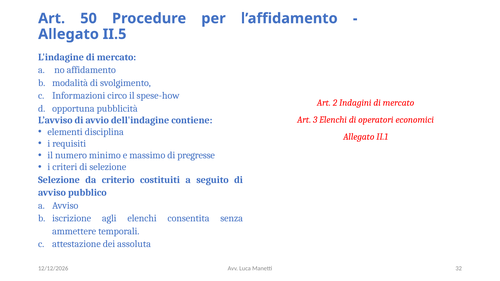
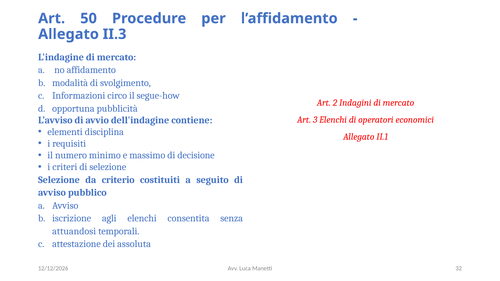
II.5: II.5 -> II.3
spese-how: spese-how -> segue-how
pregresse: pregresse -> decisione
ammettere: ammettere -> attuandosi
